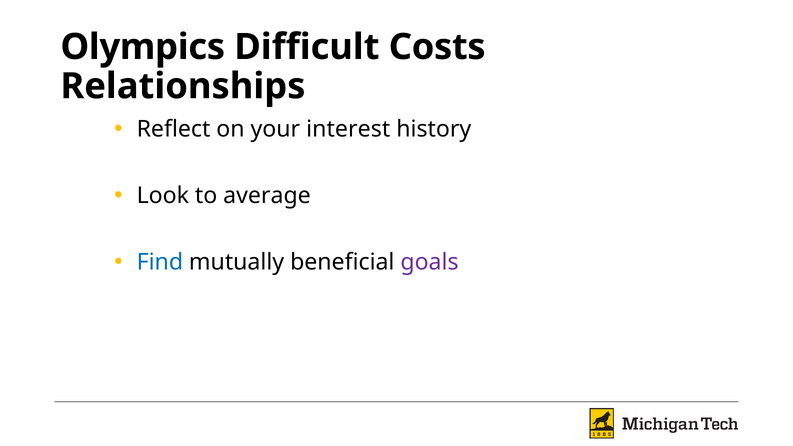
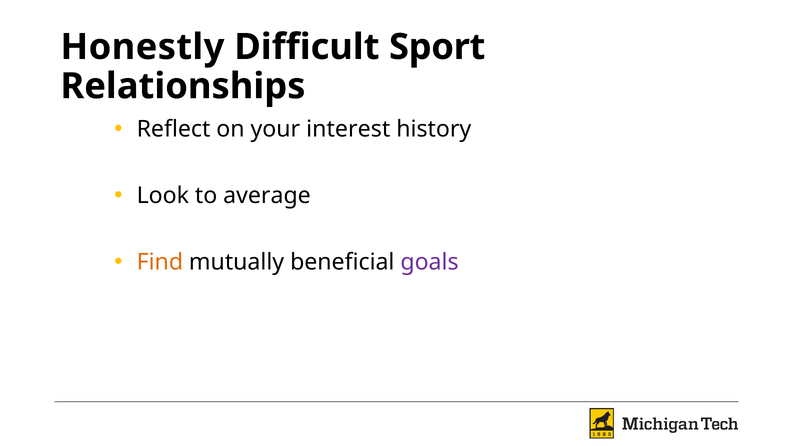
Olympics: Olympics -> Honestly
Costs: Costs -> Sport
Find colour: blue -> orange
